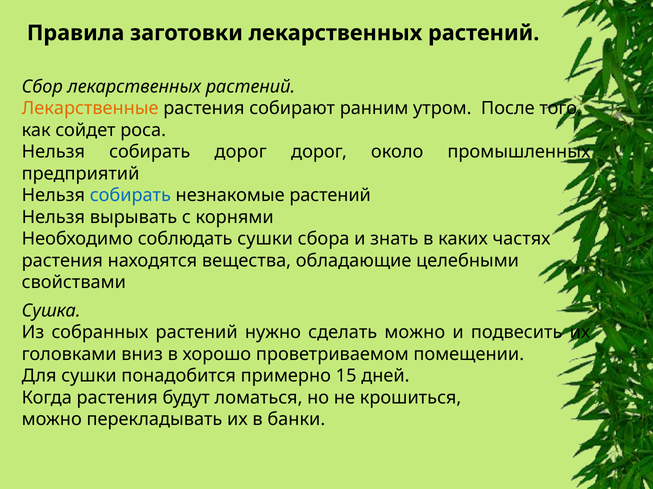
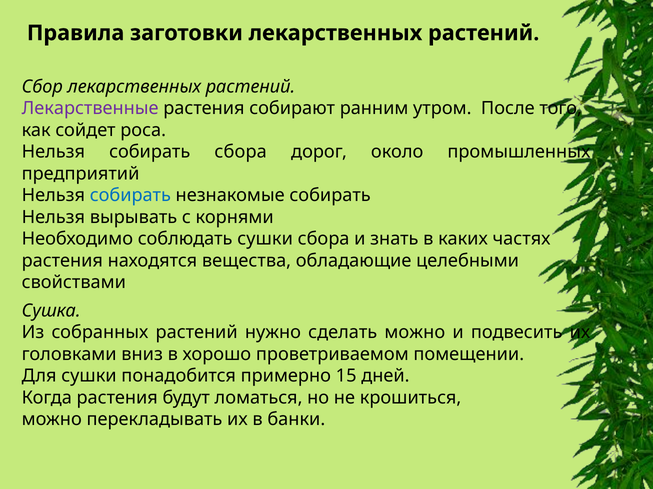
Лекарственные colour: orange -> purple
собирать дорог: дорог -> сбора
незнакомые растений: растений -> собирать
